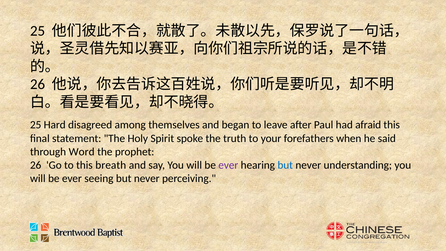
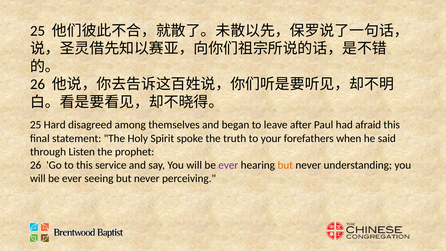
Word: Word -> Listen
breath: breath -> service
but at (285, 165) colour: blue -> orange
